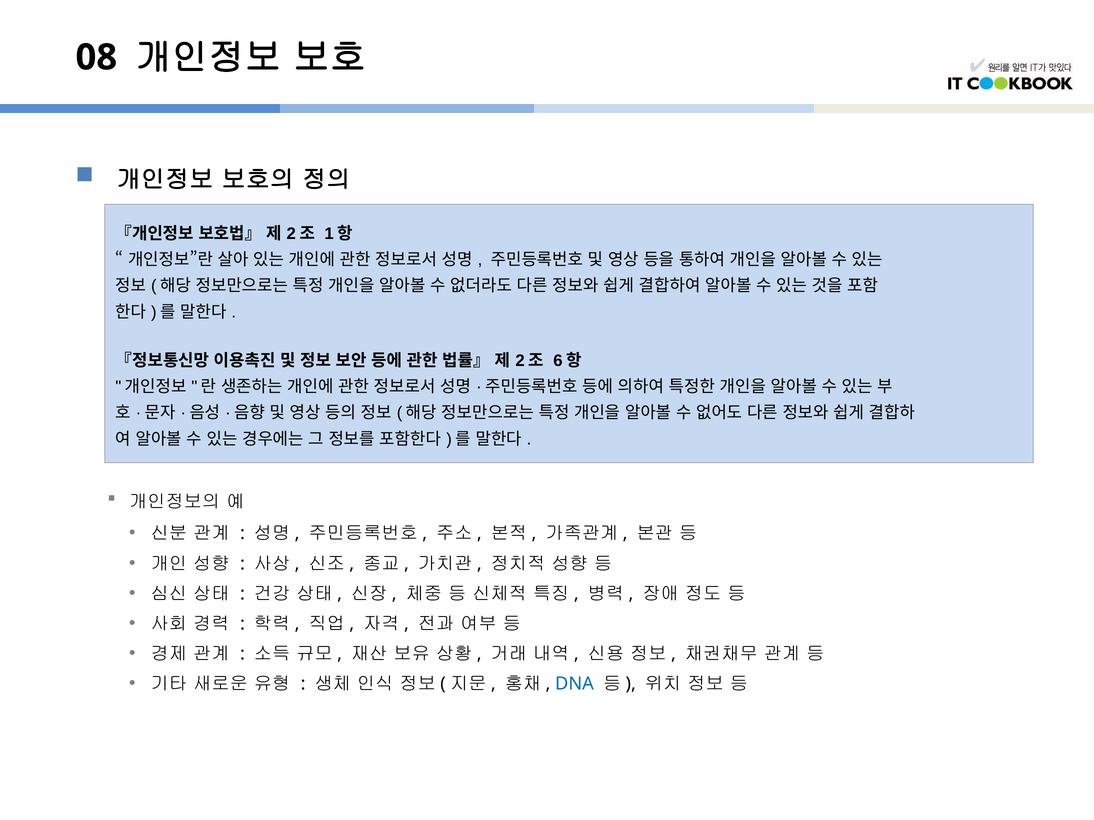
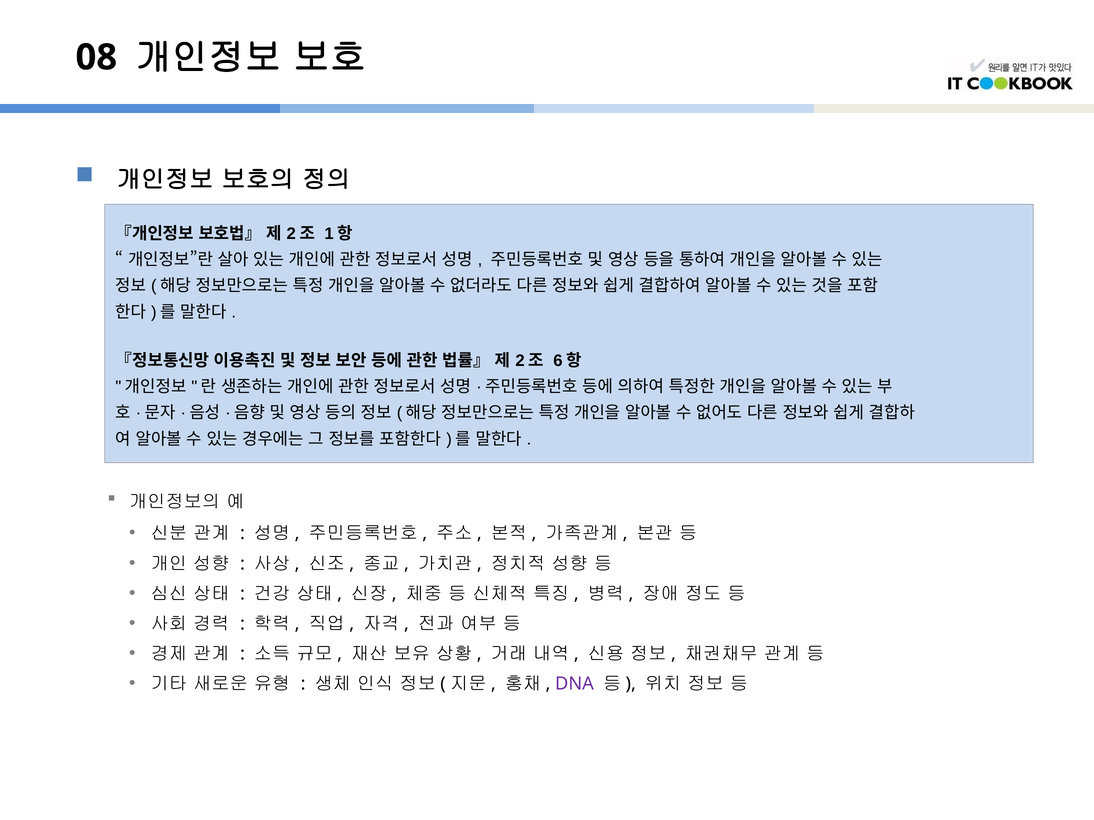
DNA colour: blue -> purple
